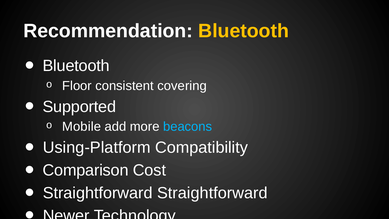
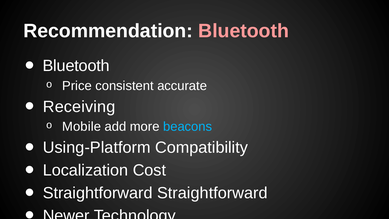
Bluetooth at (244, 31) colour: yellow -> pink
Floor: Floor -> Price
covering: covering -> accurate
Supported: Supported -> Receiving
Comparison: Comparison -> Localization
